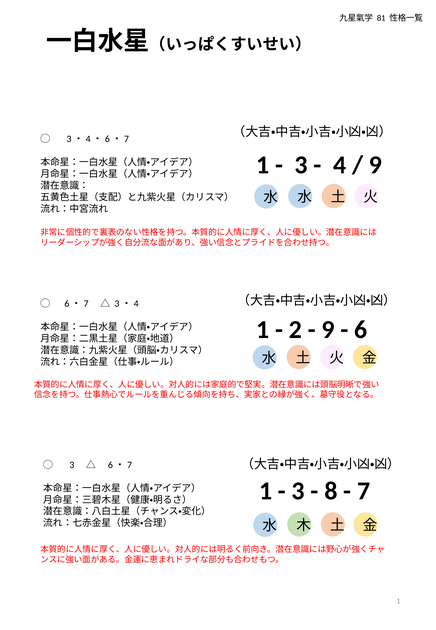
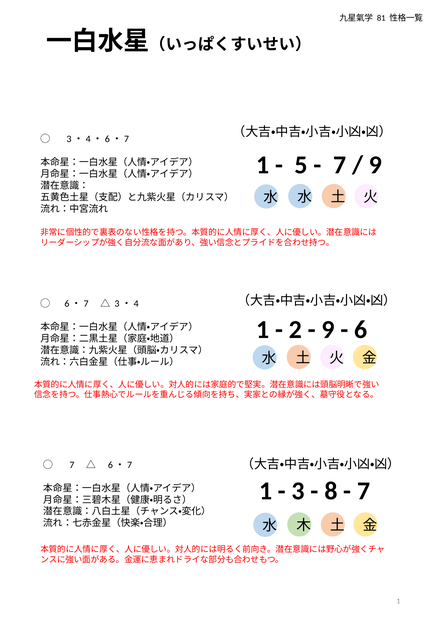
3 at (301, 165): 3 -> 5
4 at (340, 165): 4 -> 7
3 at (72, 465): 3 -> 7
